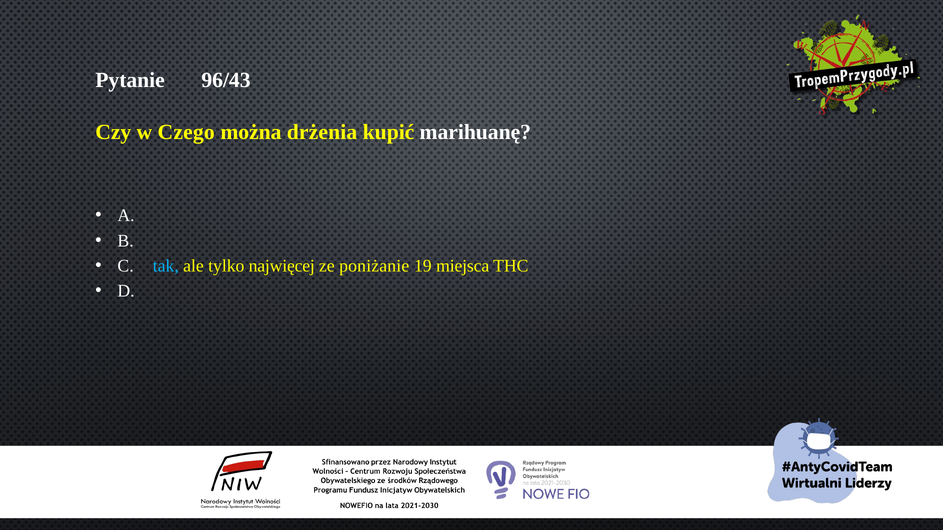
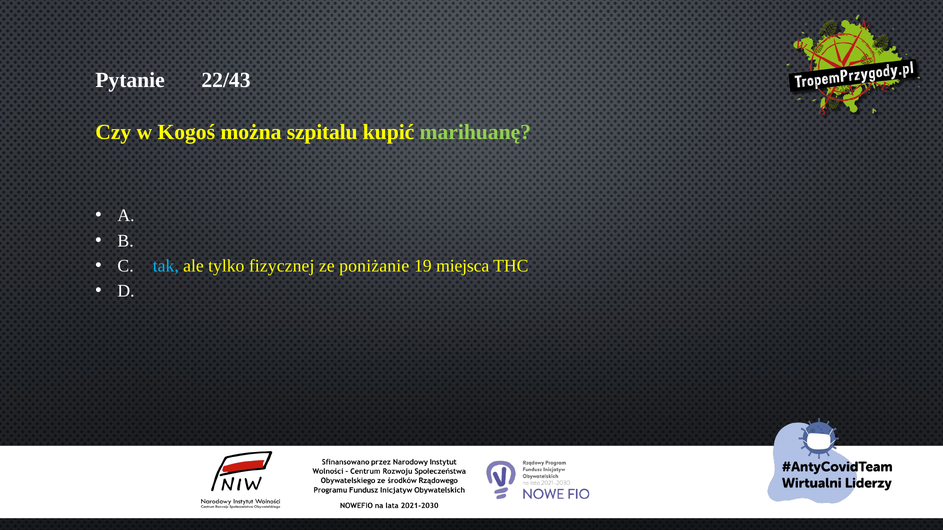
96/43: 96/43 -> 22/43
Czego: Czego -> Kogoś
drżenia: drżenia -> szpitalu
marihuanę colour: white -> light green
najwięcej: najwięcej -> fizycznej
